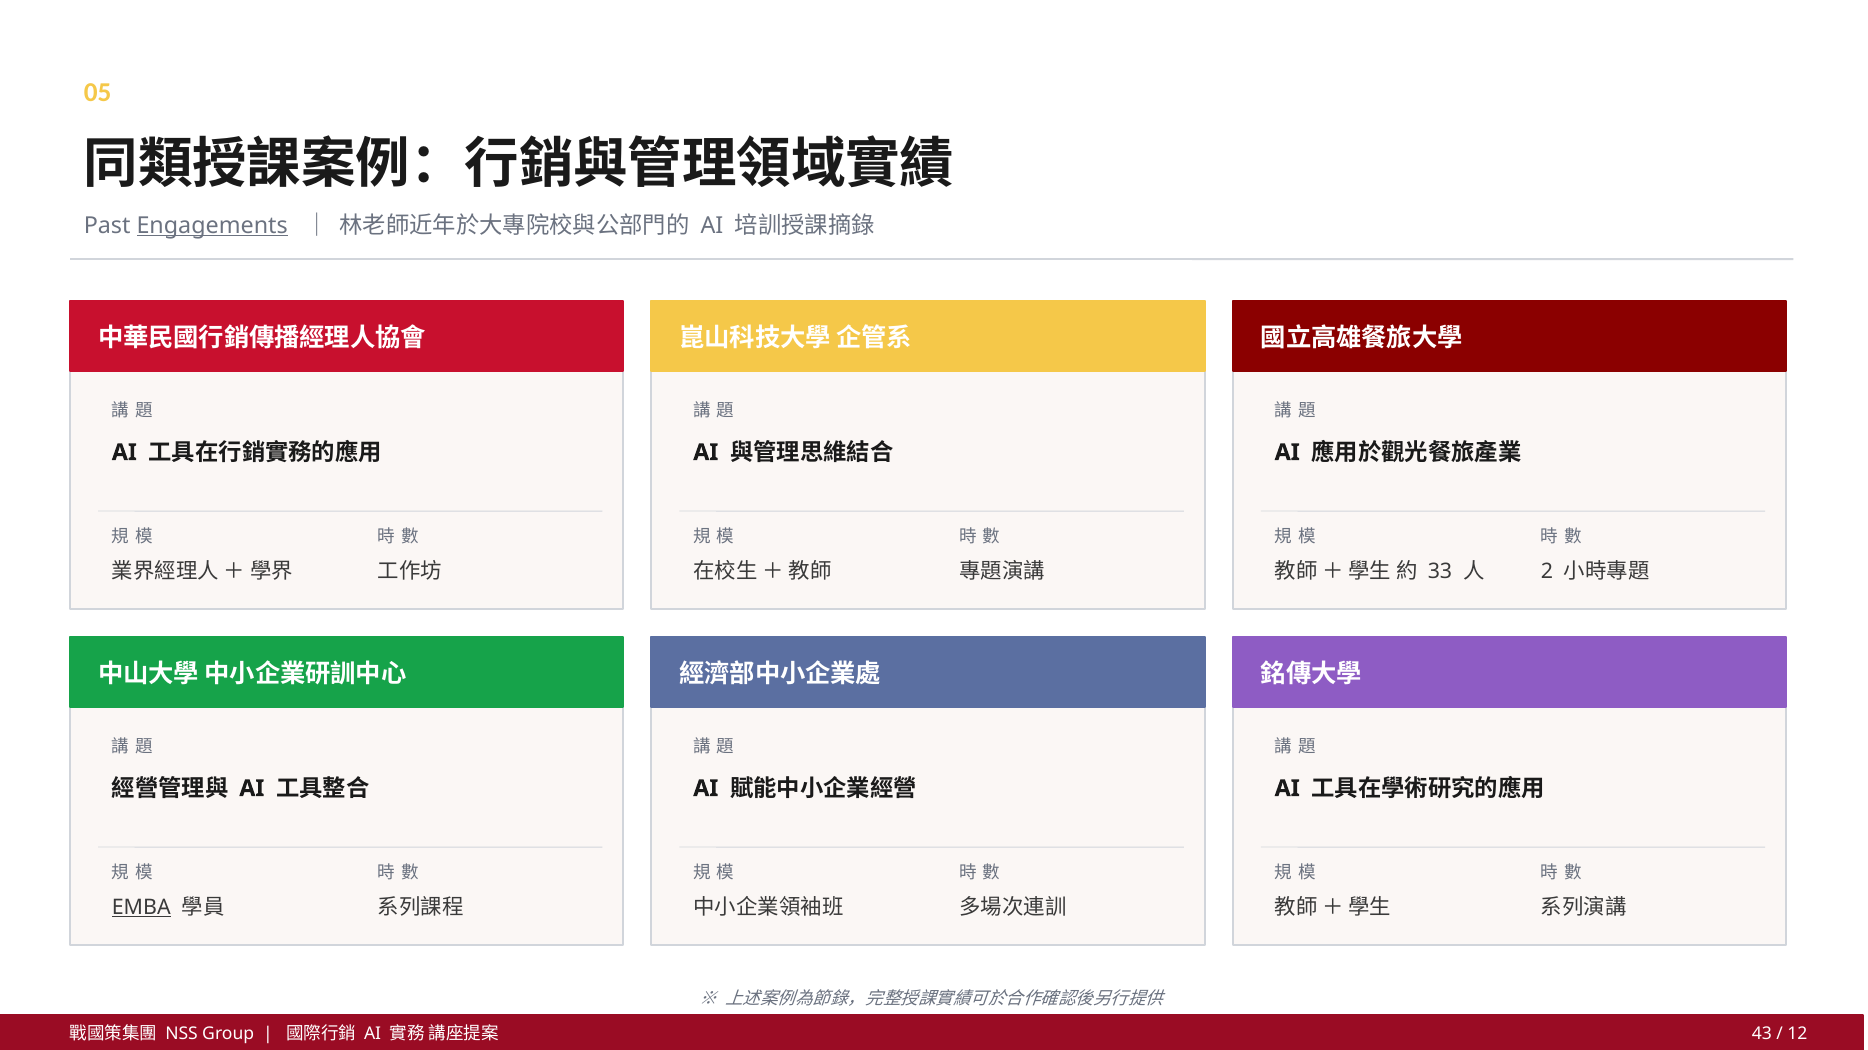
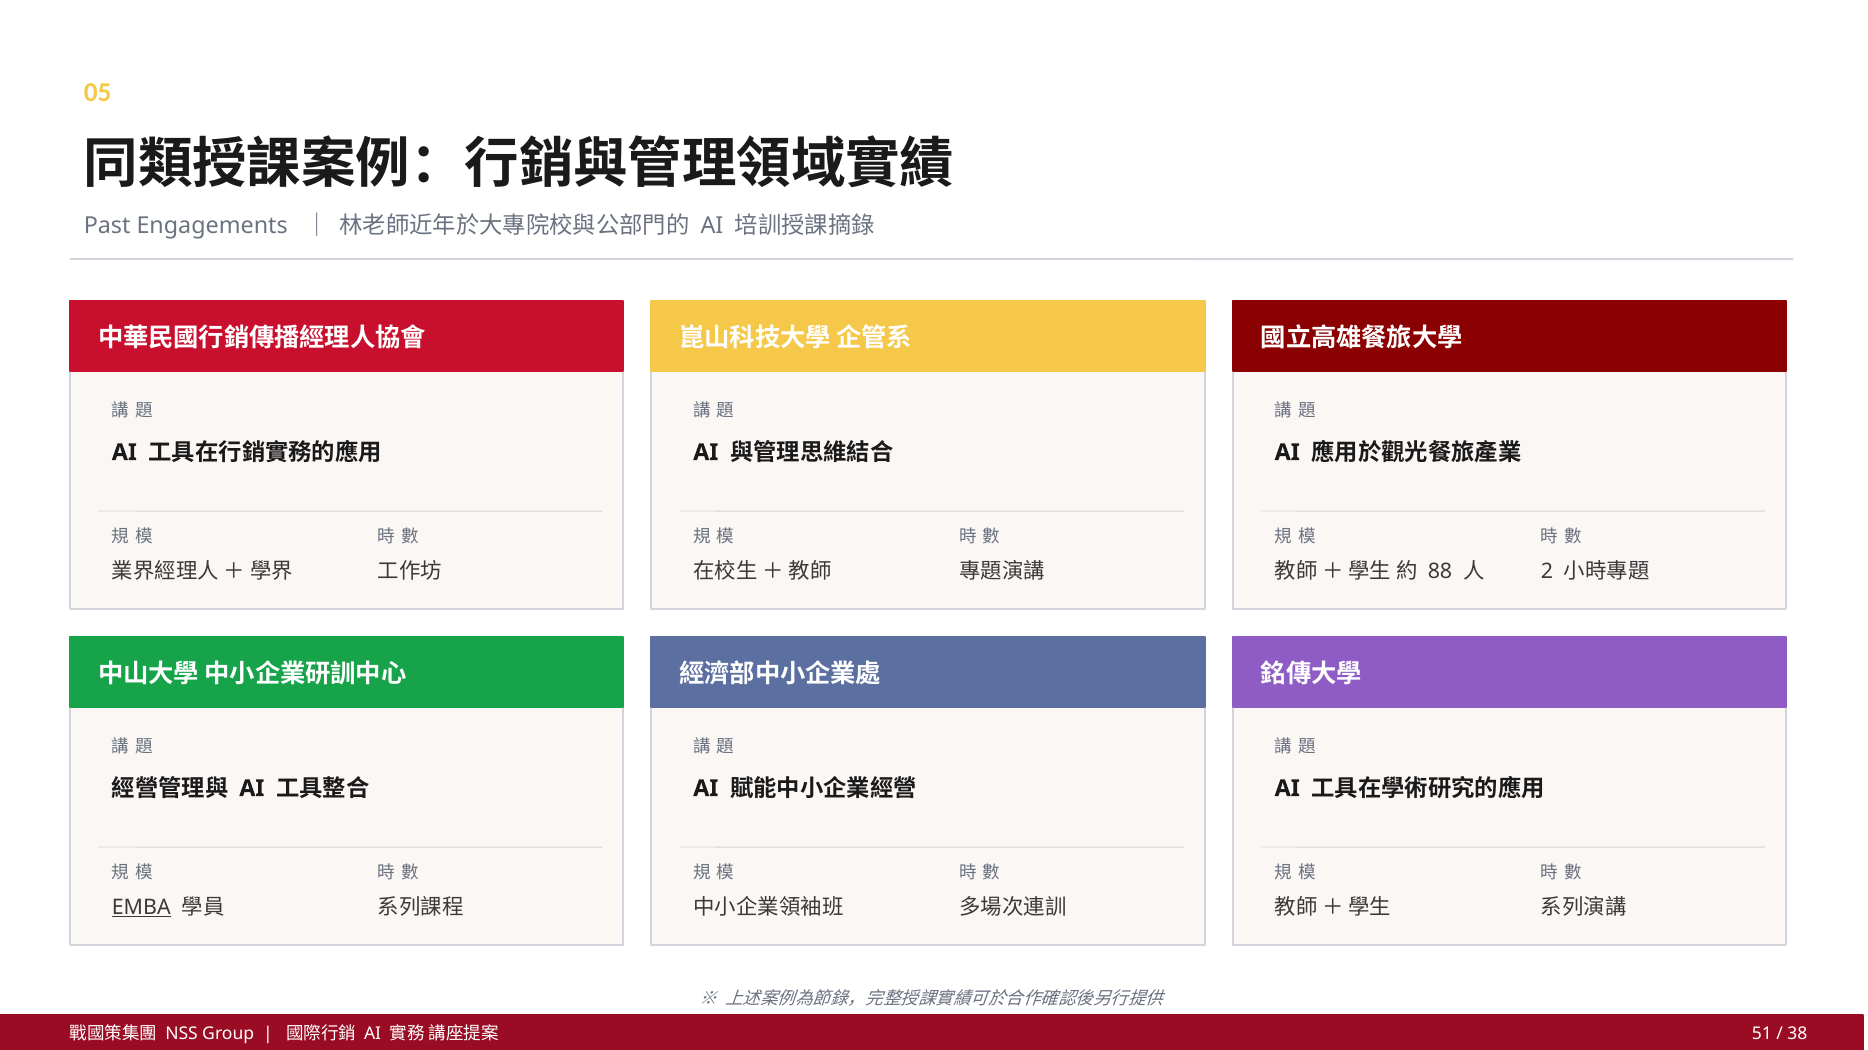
Engagements underline: present -> none
33: 33 -> 88
43: 43 -> 51
12: 12 -> 38
